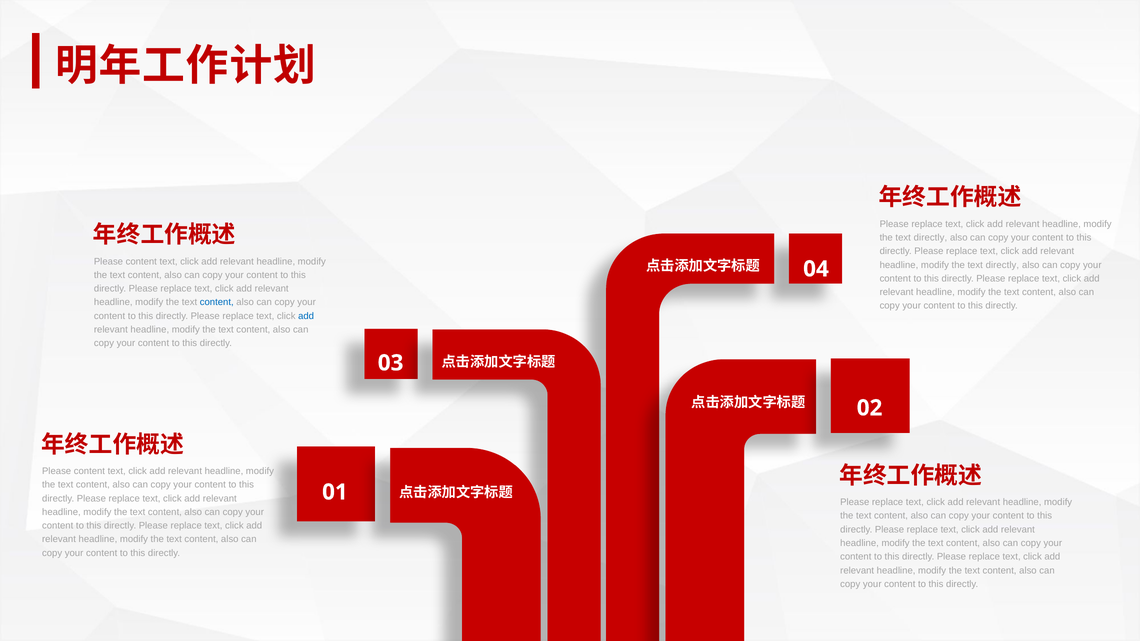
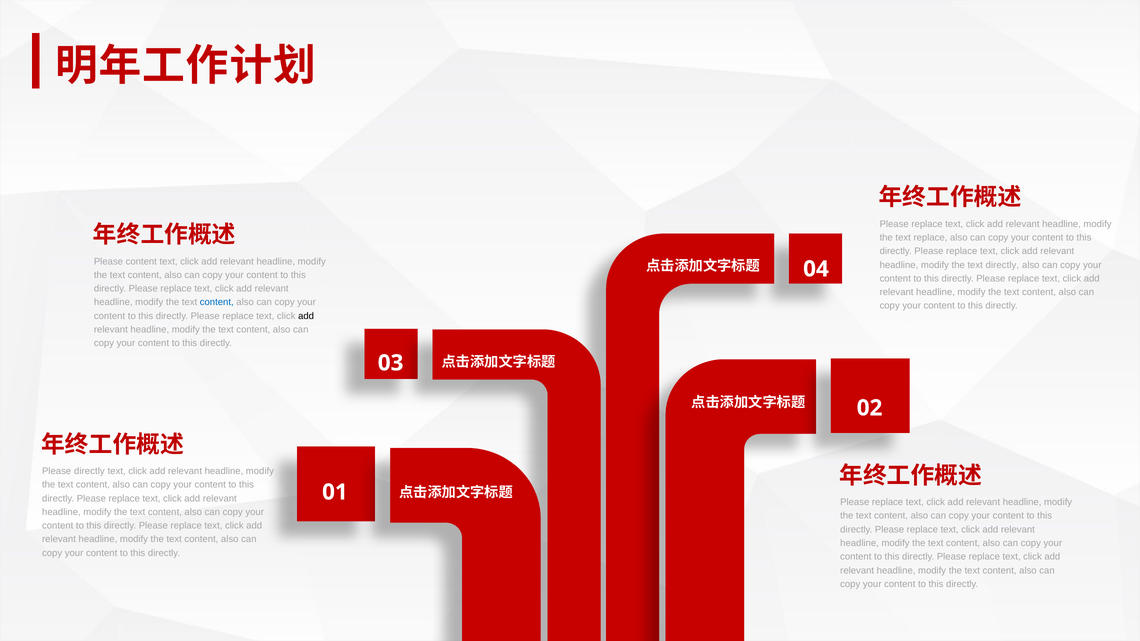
directly at (930, 238): directly -> replace
add at (306, 316) colour: blue -> black
content at (89, 471): content -> directly
